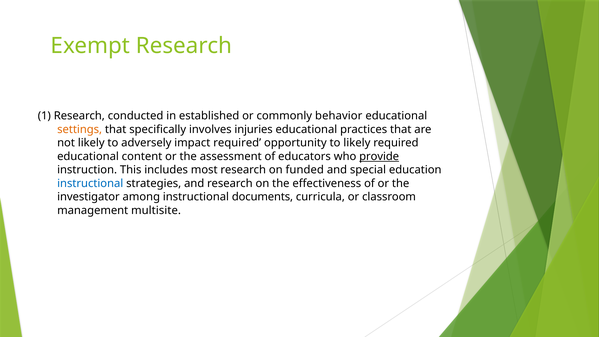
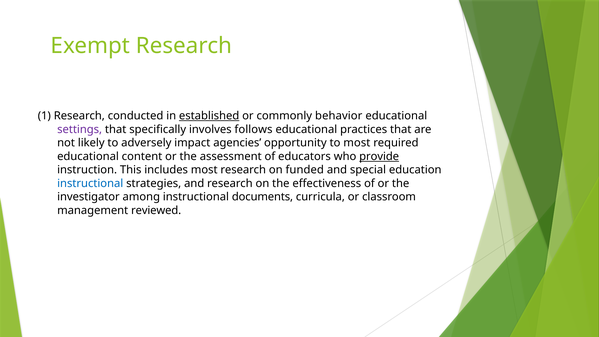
established underline: none -> present
settings colour: orange -> purple
injuries: injuries -> follows
impact required: required -> agencies
to likely: likely -> most
multisite: multisite -> reviewed
